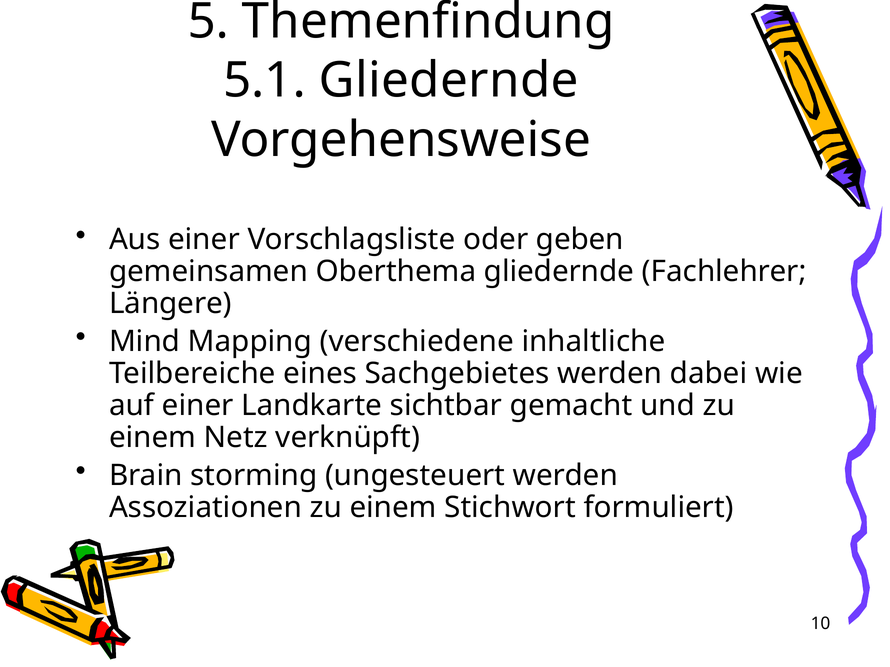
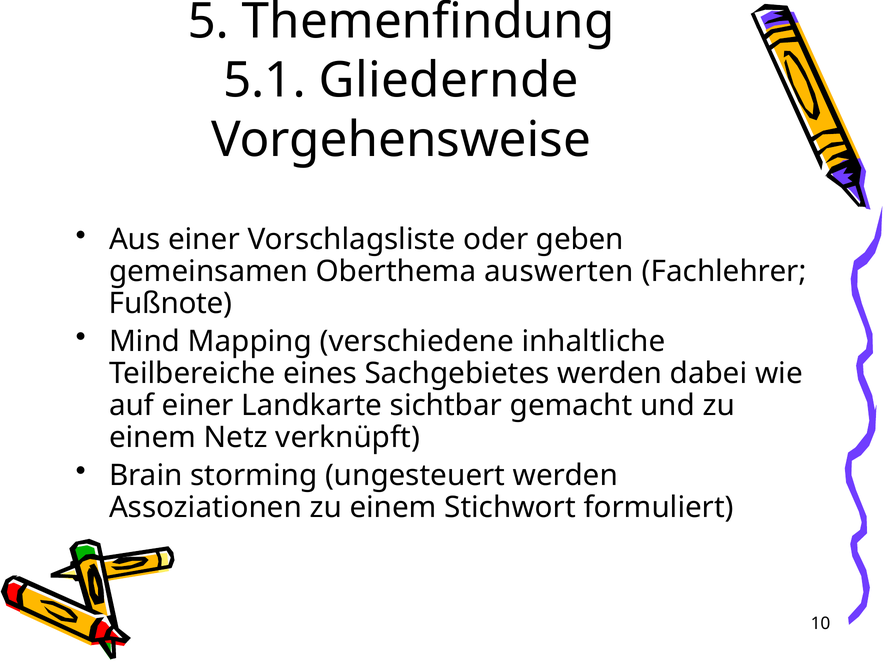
Oberthema gliedernde: gliedernde -> auswerten
Längere: Längere -> Fußnote
